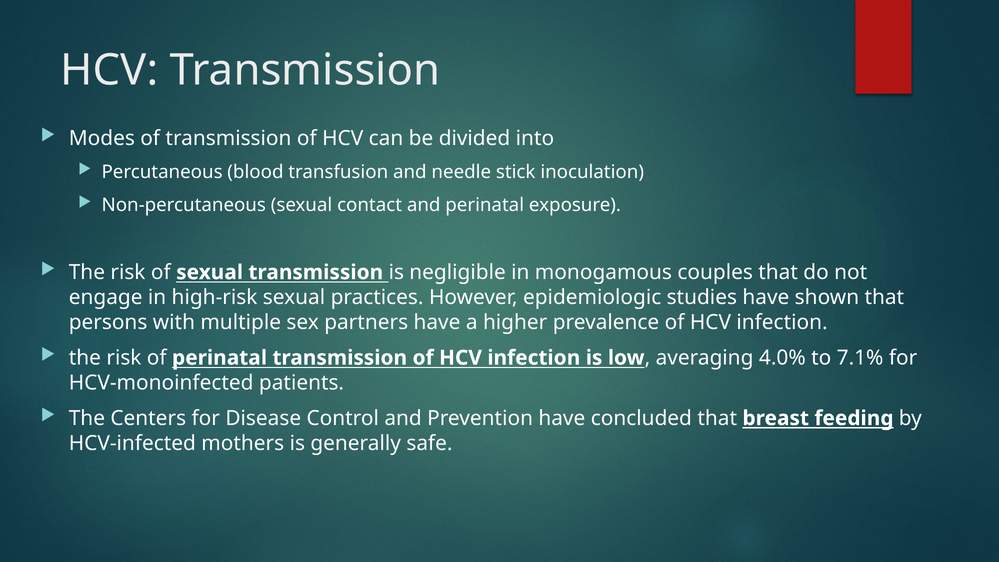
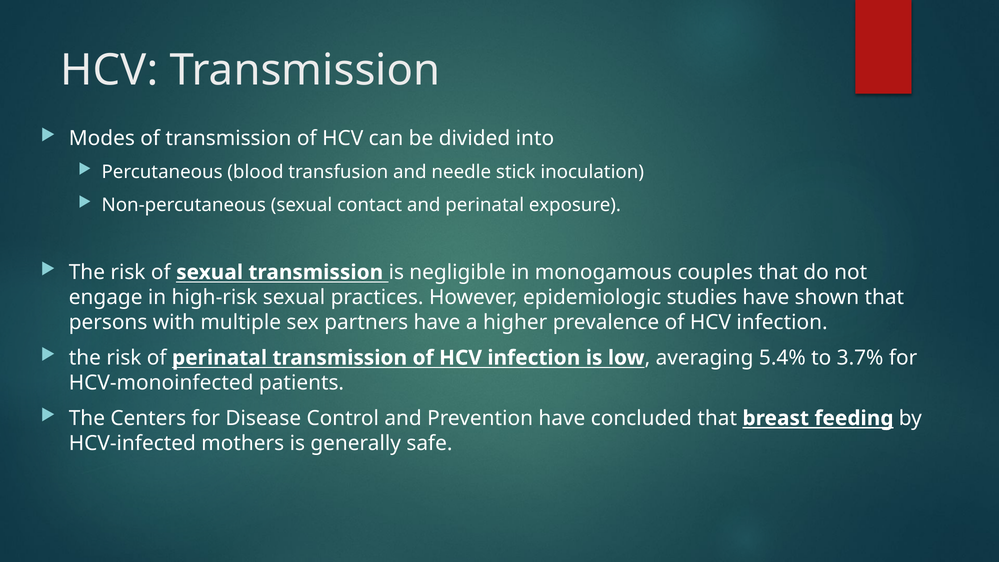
4.0%: 4.0% -> 5.4%
7.1%: 7.1% -> 3.7%
